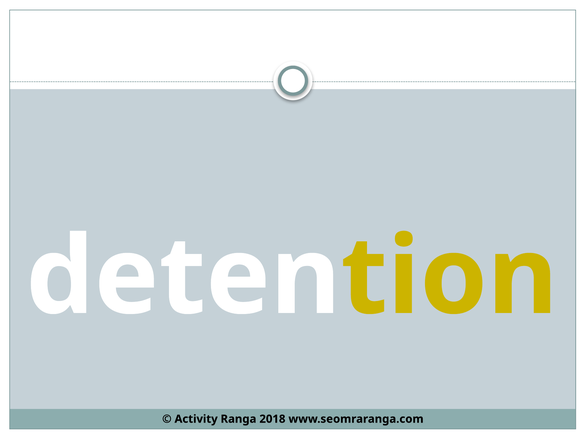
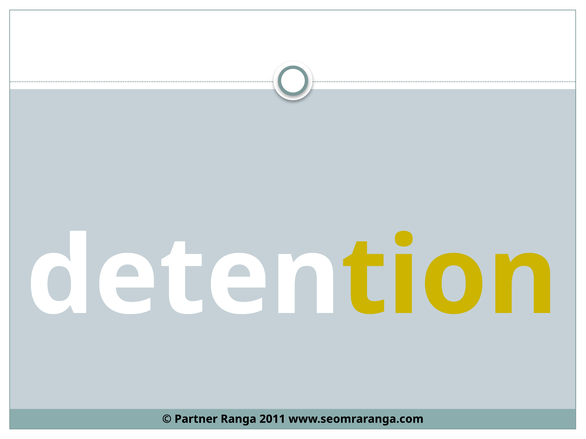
Activity: Activity -> Partner
2018: 2018 -> 2011
